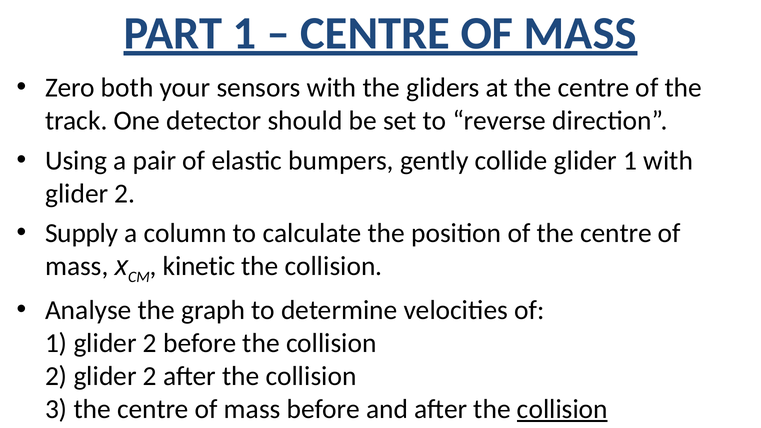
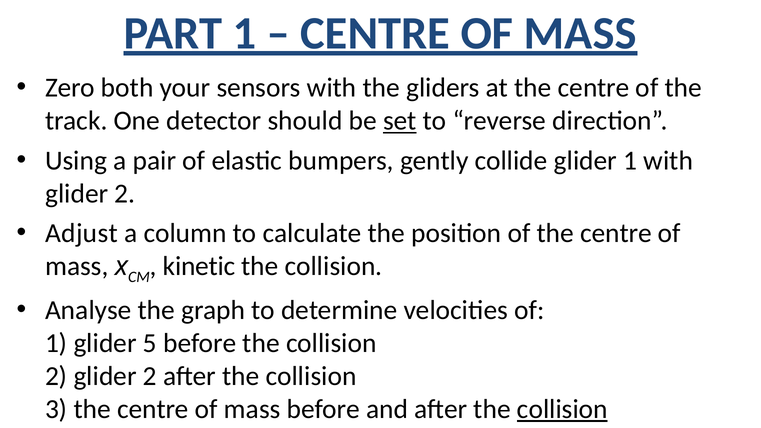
set underline: none -> present
Supply: Supply -> Adjust
1 glider 2: 2 -> 5
